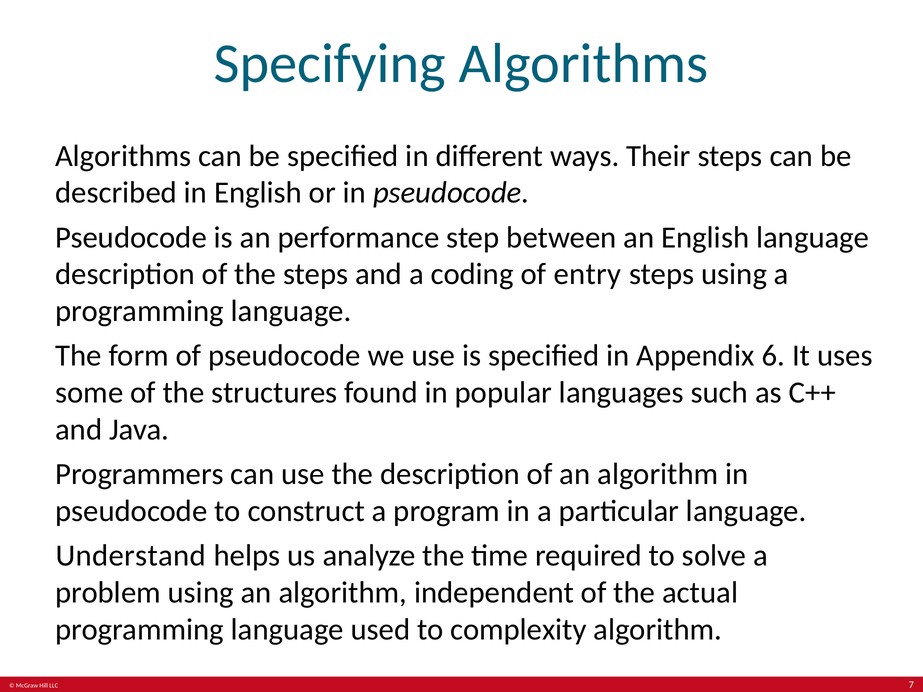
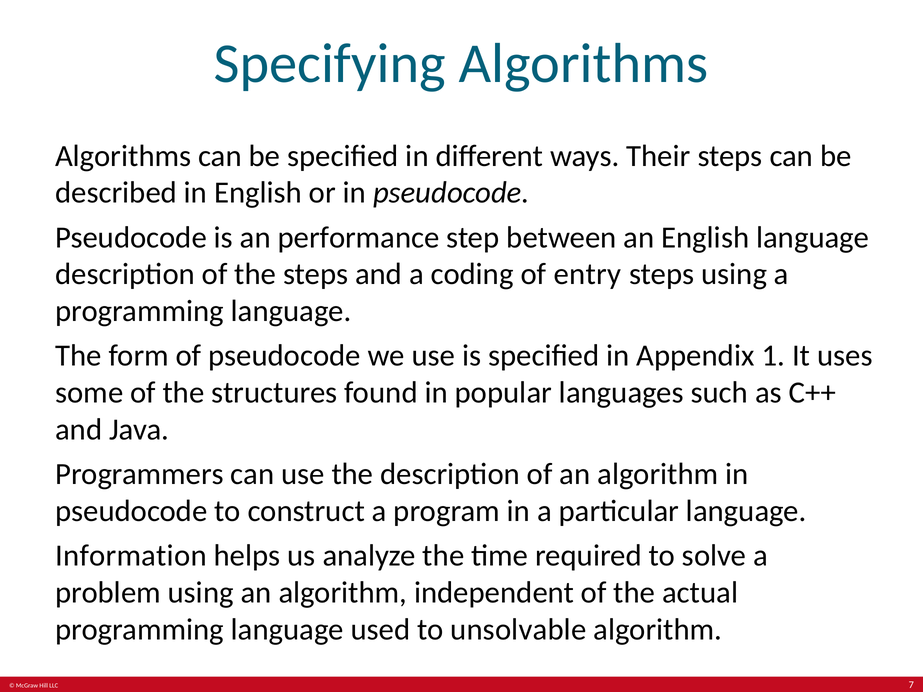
6: 6 -> 1
Understand: Understand -> Information
complexity: complexity -> unsolvable
